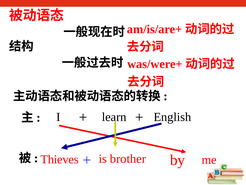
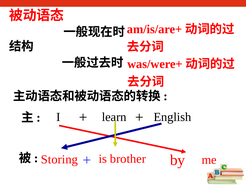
Thieves: Thieves -> Storing
